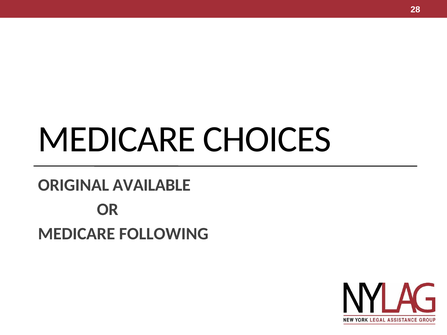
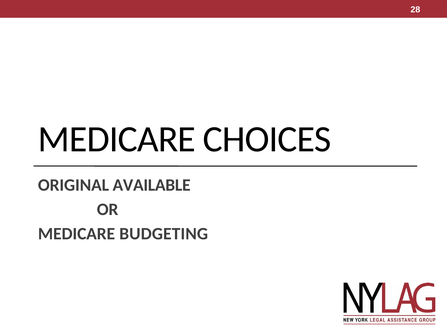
FOLLOWING: FOLLOWING -> BUDGETING
